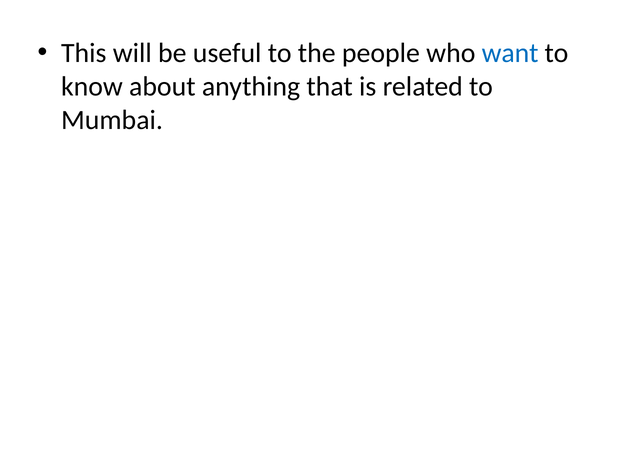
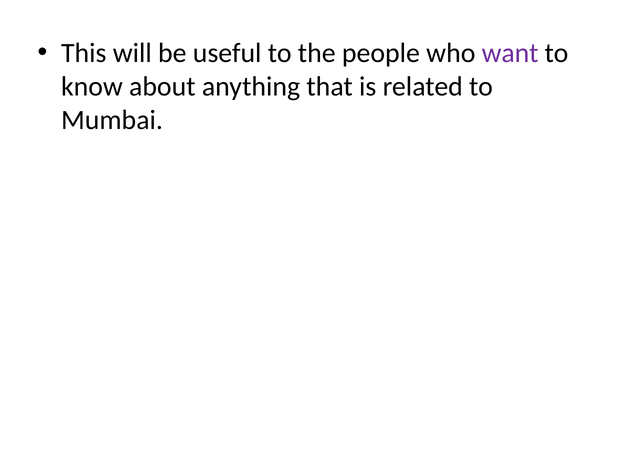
want colour: blue -> purple
